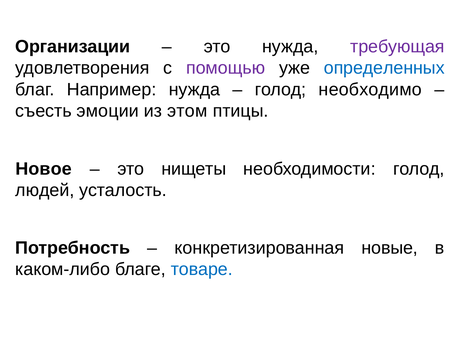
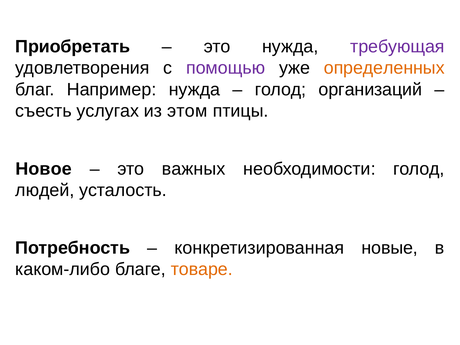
Организации: Организации -> Приобретать
определенных colour: blue -> orange
необходимо: необходимо -> организаций
эмоции: эмоции -> услугах
нищеты: нищеты -> важных
товаре colour: blue -> orange
